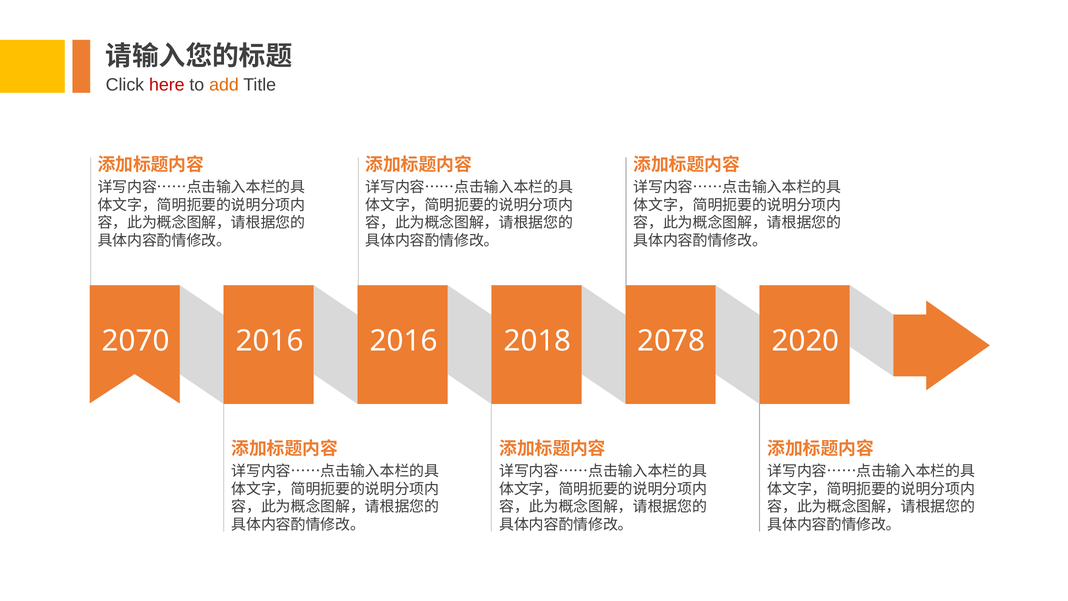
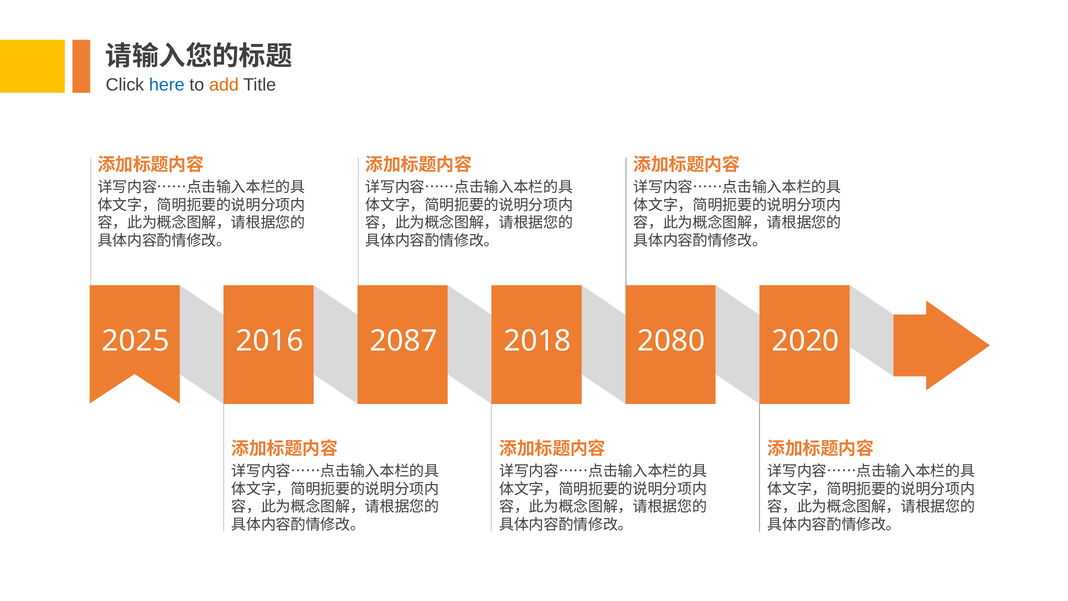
here colour: red -> blue
2070: 2070 -> 2025
2016 2016: 2016 -> 2087
2078: 2078 -> 2080
